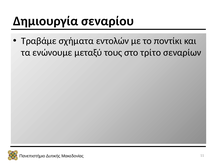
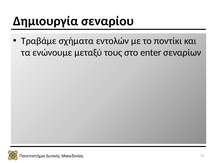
τρίτο: τρίτο -> enter
